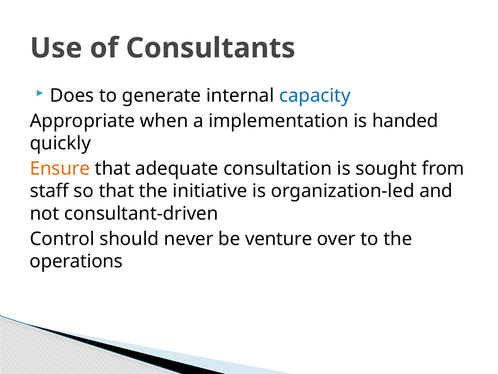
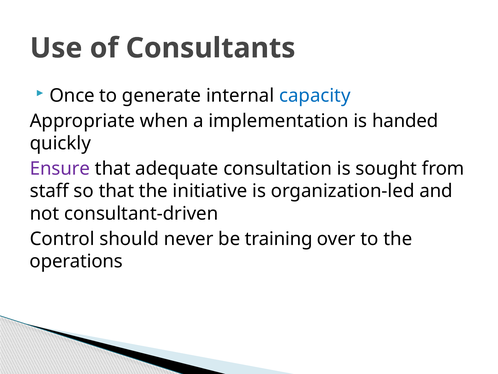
Does: Does -> Once
Ensure colour: orange -> purple
venture: venture -> training
